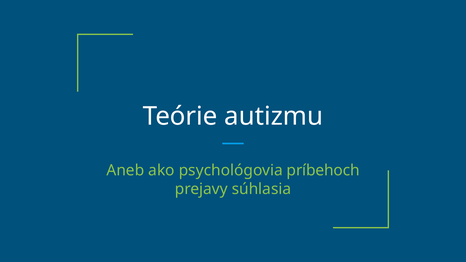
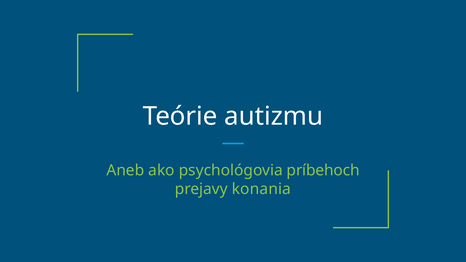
súhlasia: súhlasia -> konania
